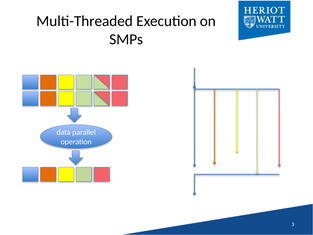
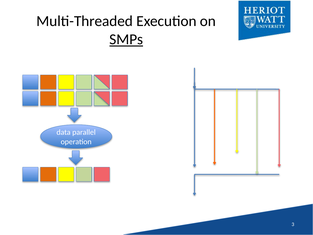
SMPs underline: none -> present
